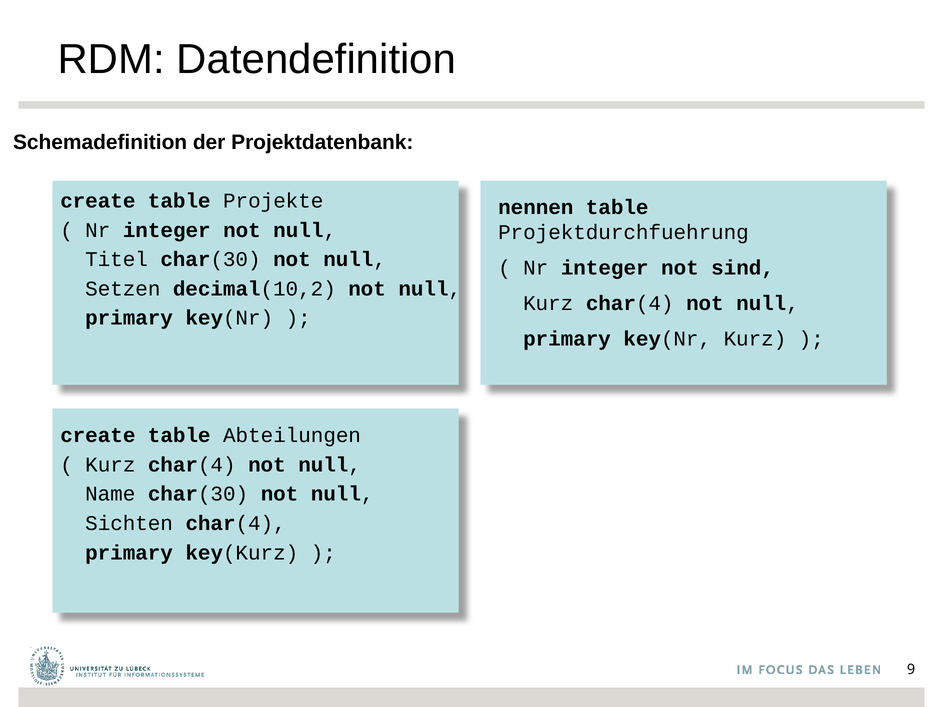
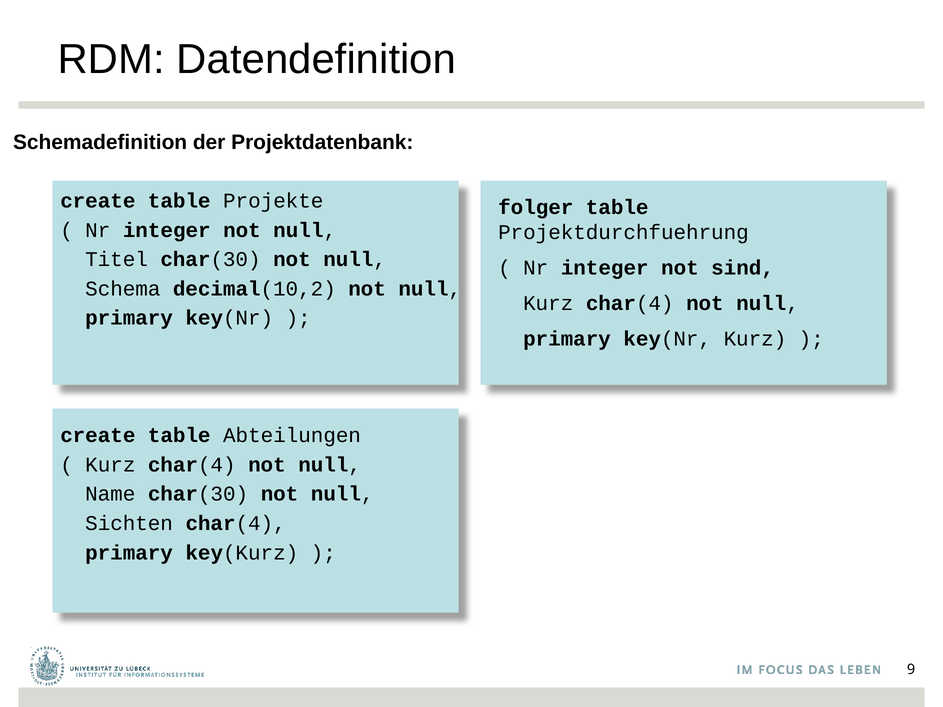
nennen: nennen -> folger
Setzen: Setzen -> Schema
